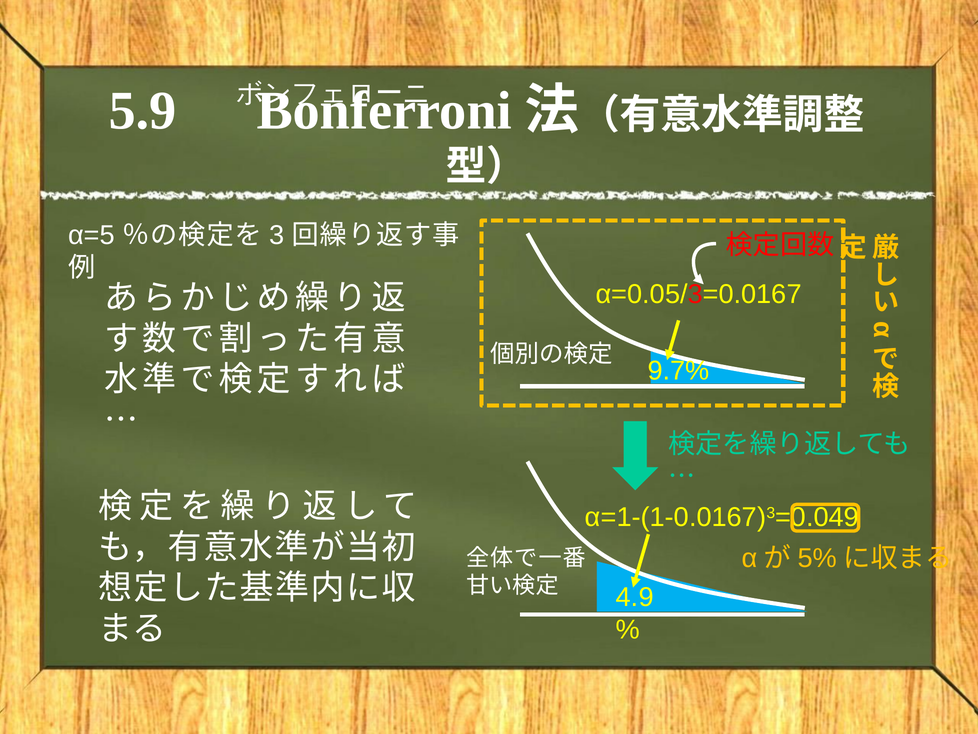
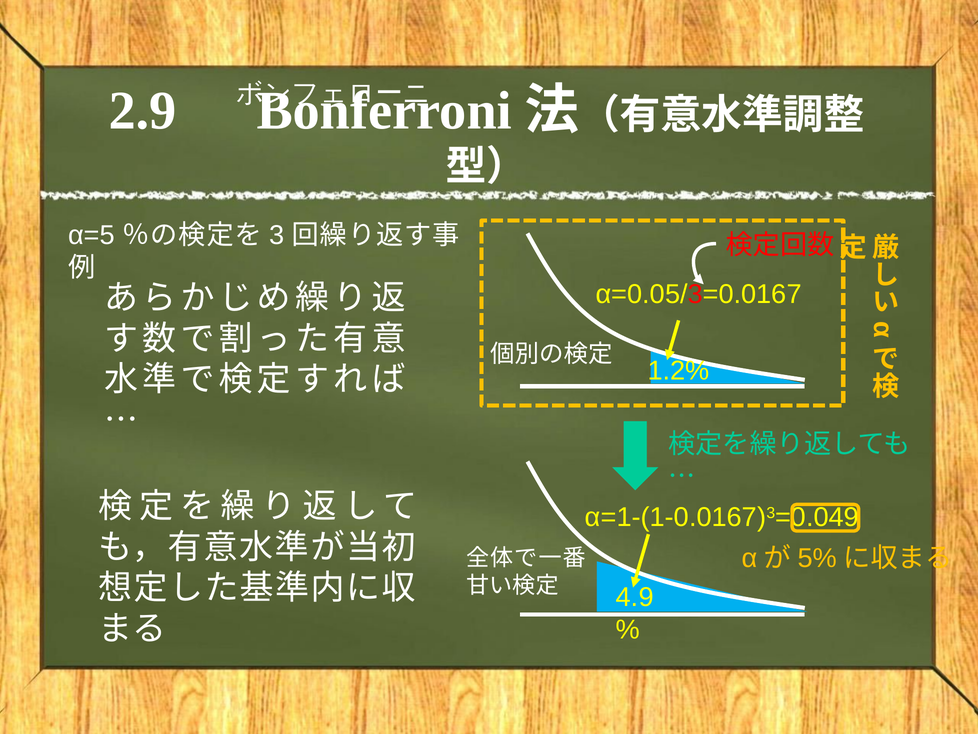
5.9: 5.9 -> 2.9
9.7%: 9.7% -> 1.2%
